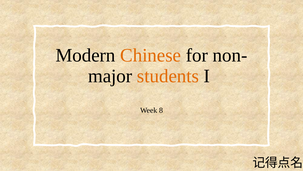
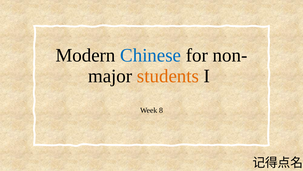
Chinese colour: orange -> blue
